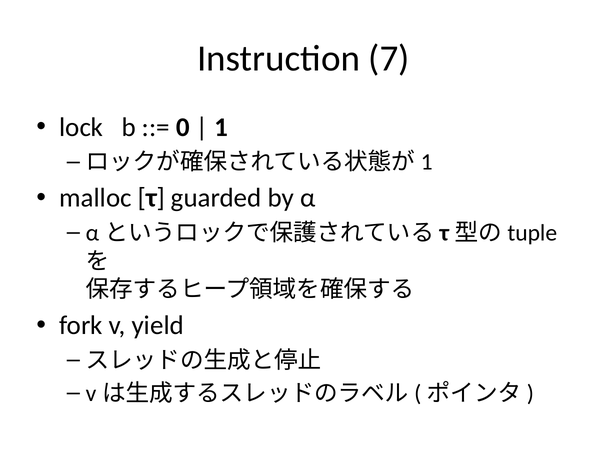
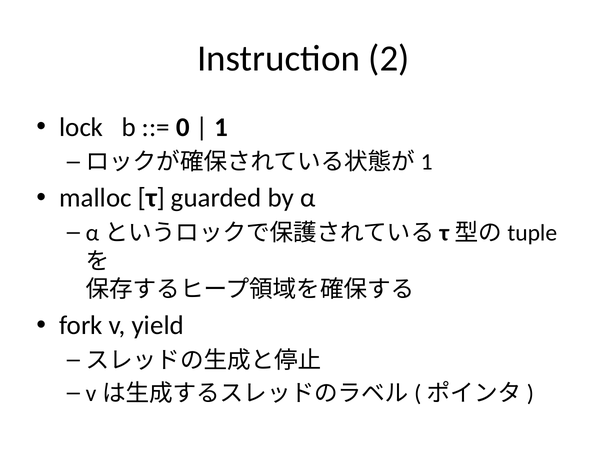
7: 7 -> 2
